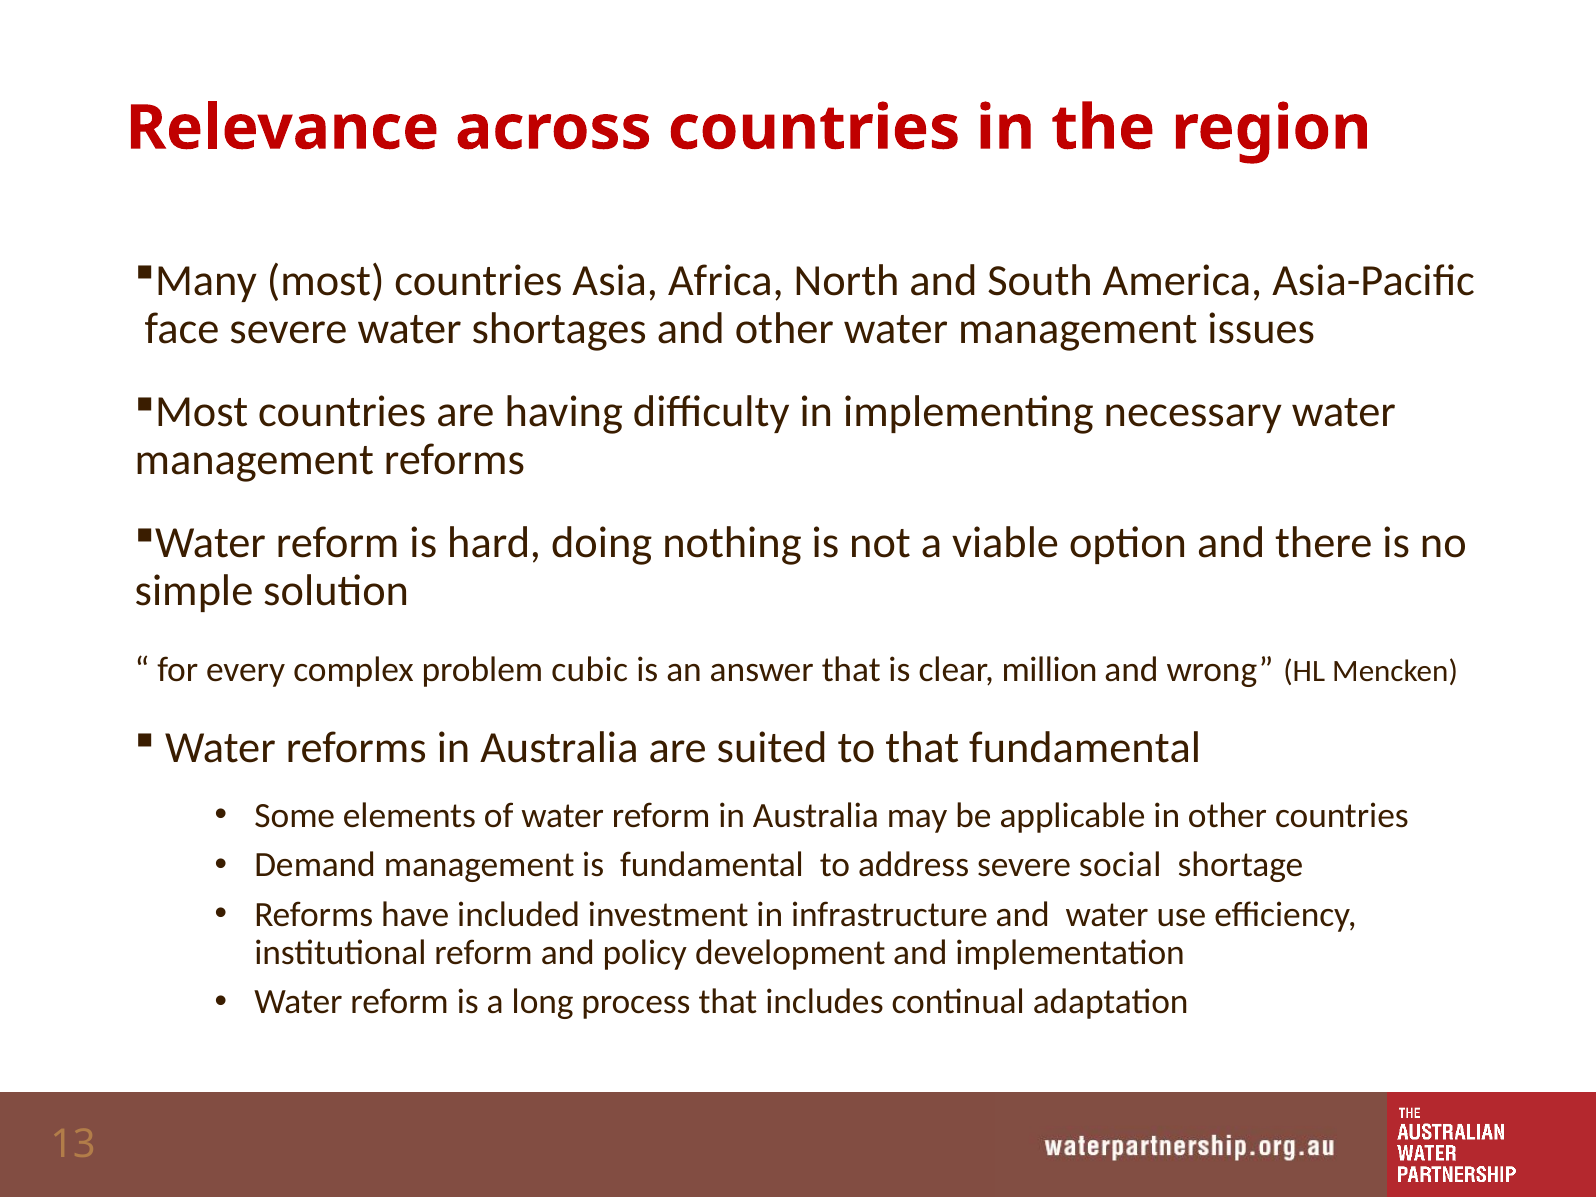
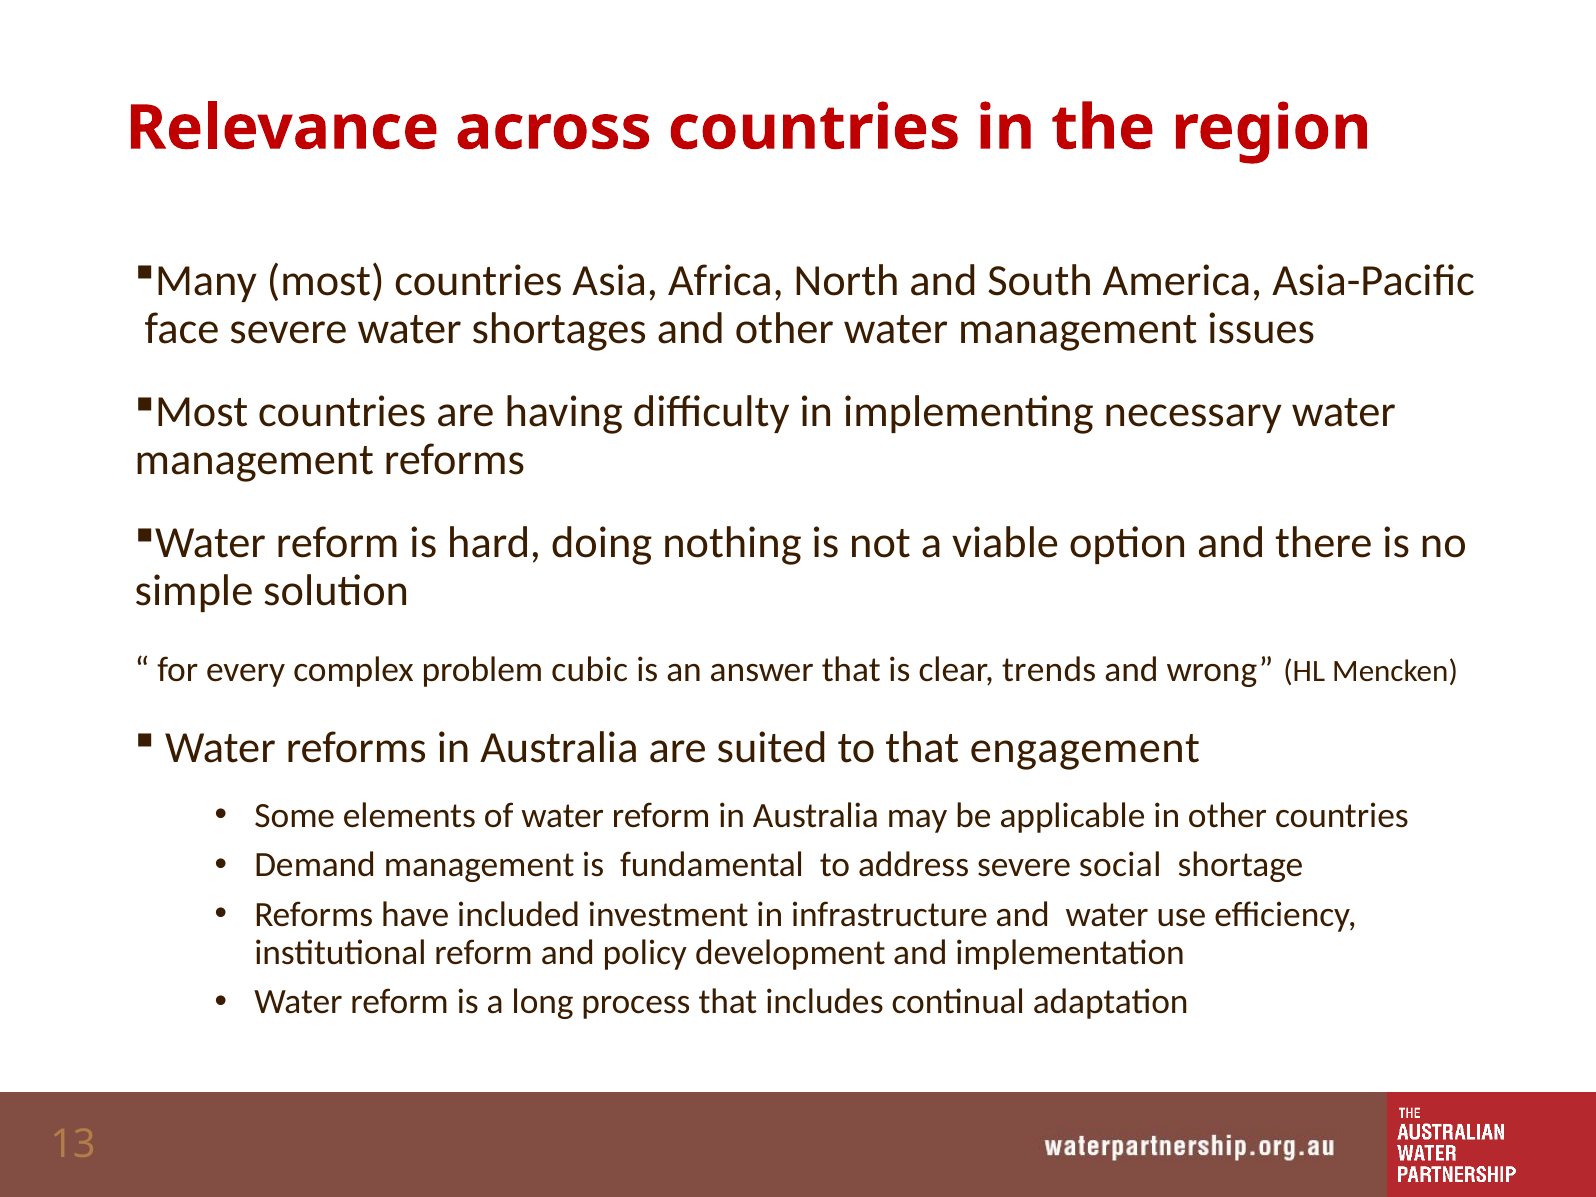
million: million -> trends
that fundamental: fundamental -> engagement
